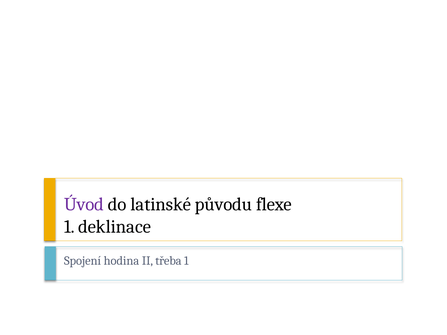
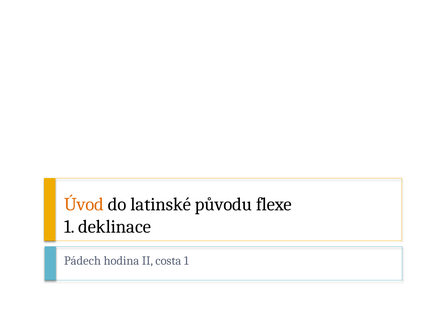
Úvod colour: purple -> orange
Spojení: Spojení -> Pádech
třeba: třeba -> costa
